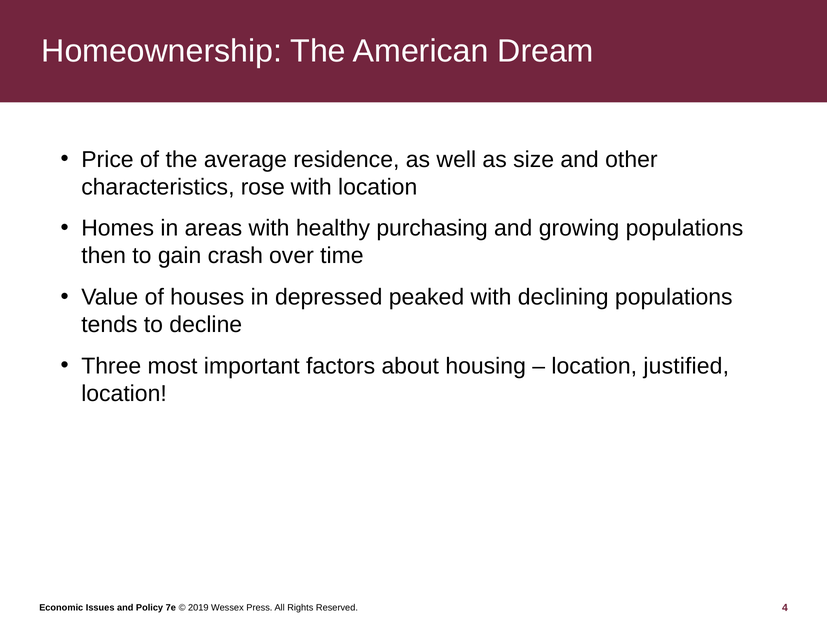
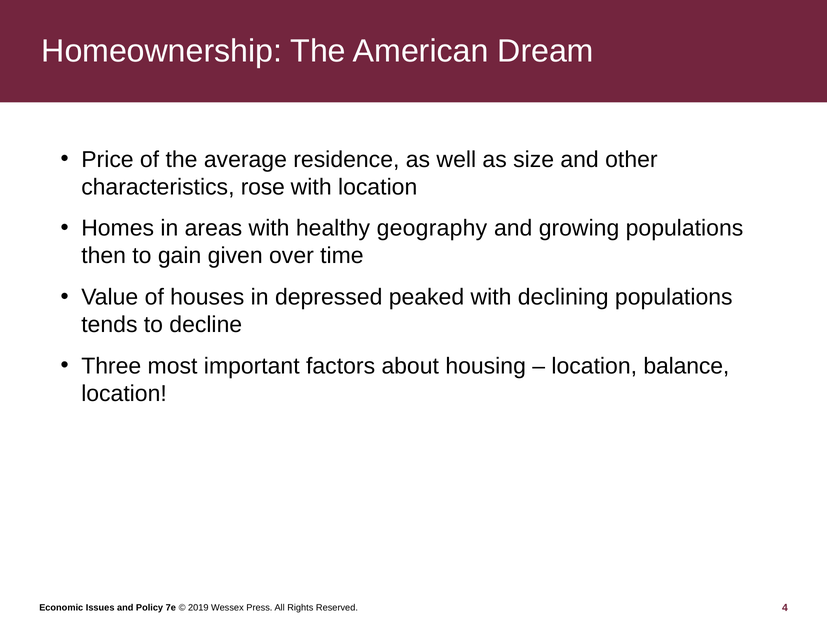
purchasing: purchasing -> geography
crash: crash -> given
justified: justified -> balance
